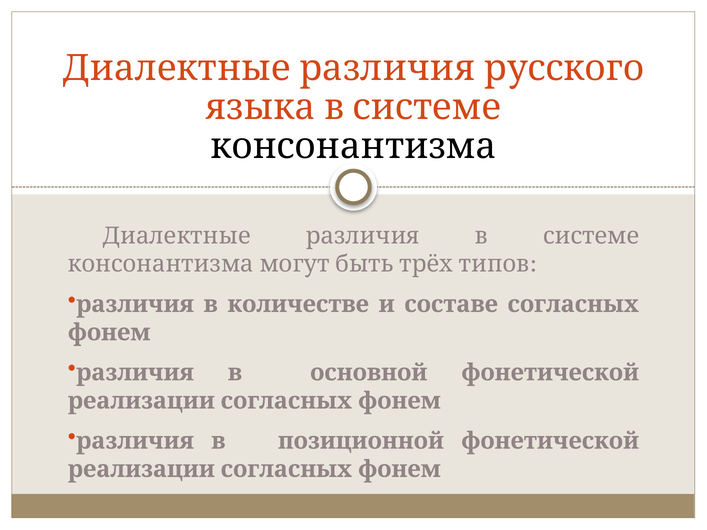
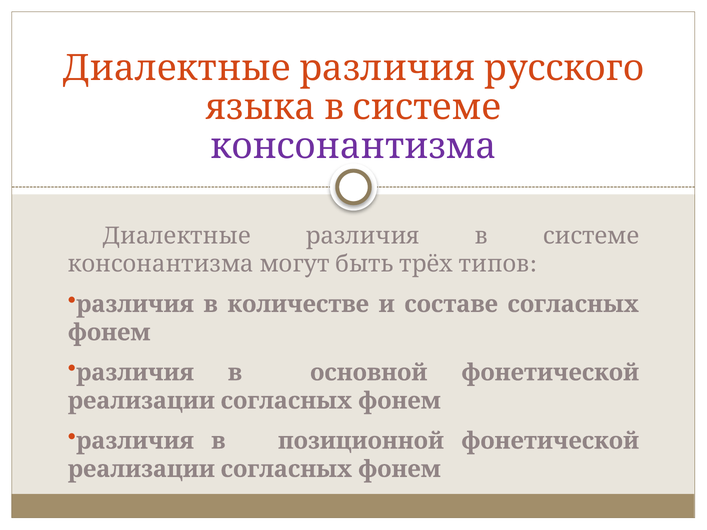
консонантизма colour: black -> purple
